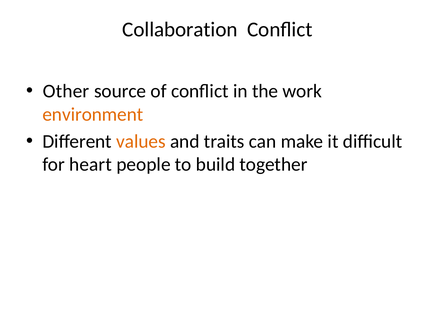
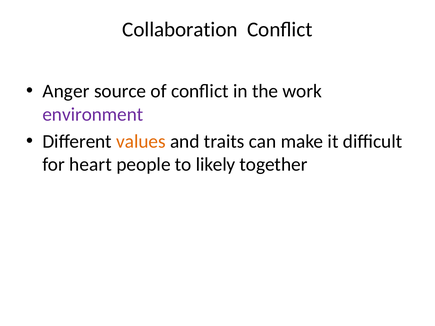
Other: Other -> Anger
environment colour: orange -> purple
build: build -> likely
